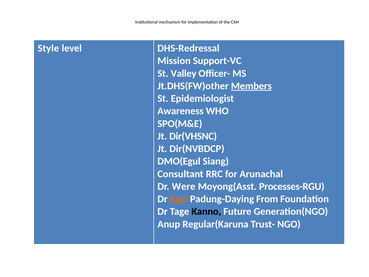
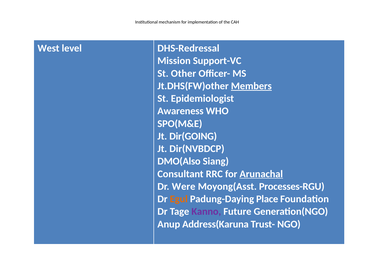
Style: Style -> West
Valley: Valley -> Other
Dir(VHSNC: Dir(VHSNC -> Dir(GOING
DMO(Egul: DMO(Egul -> DMO(Also
Arunachal underline: none -> present
From: From -> Place
Kanno colour: black -> purple
Regular(Karuna: Regular(Karuna -> Address(Karuna
